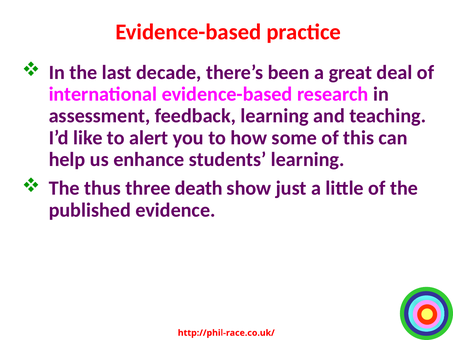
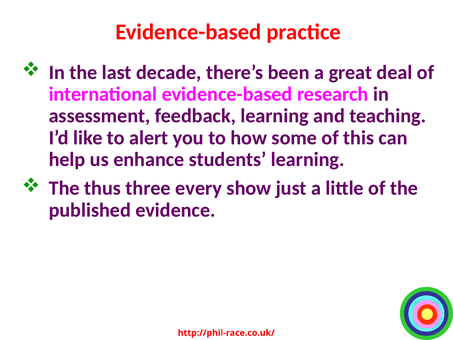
death: death -> every
